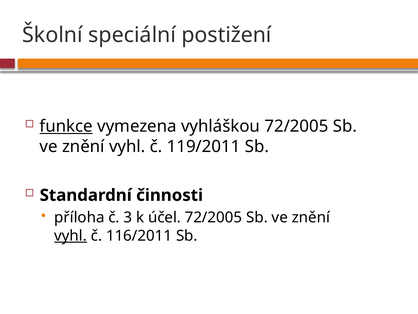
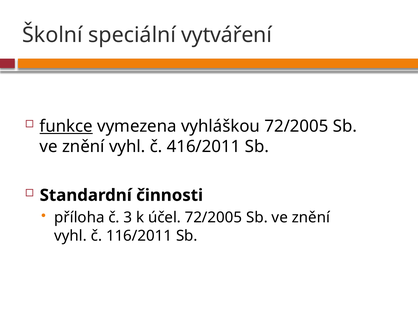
postižení: postižení -> vytváření
119/2011: 119/2011 -> 416/2011
vyhl at (71, 235) underline: present -> none
